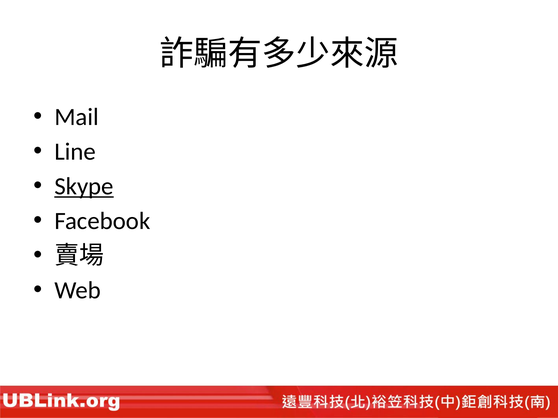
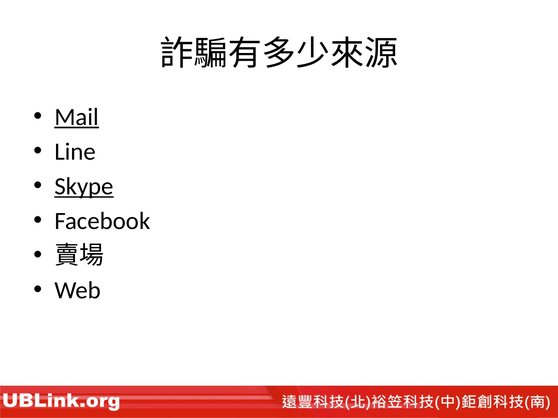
Mail underline: none -> present
